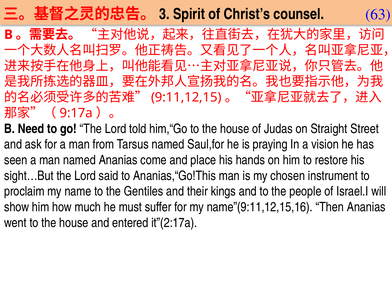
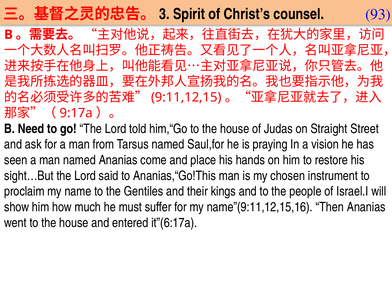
63: 63 -> 93
it”(2:17a: it”(2:17a -> it”(6:17a
